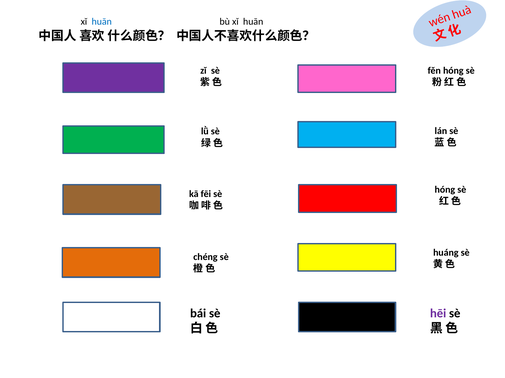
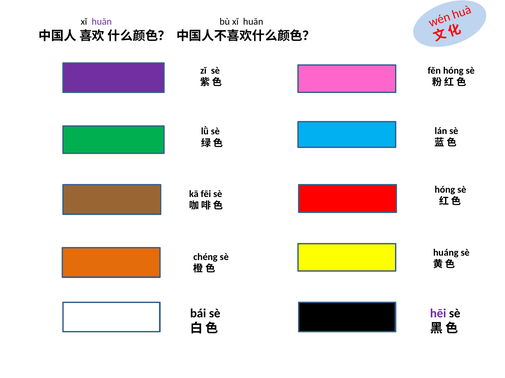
huān at (102, 22) colour: blue -> purple
